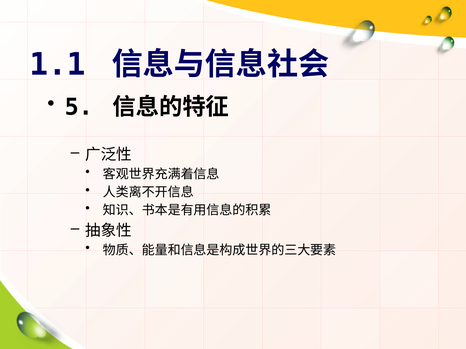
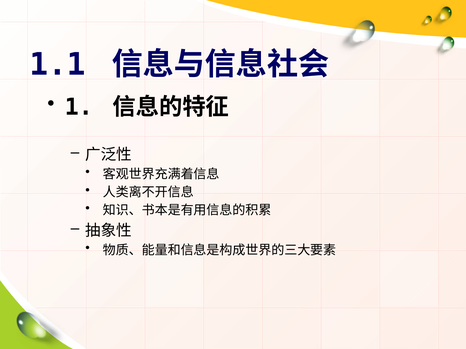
5: 5 -> 1
